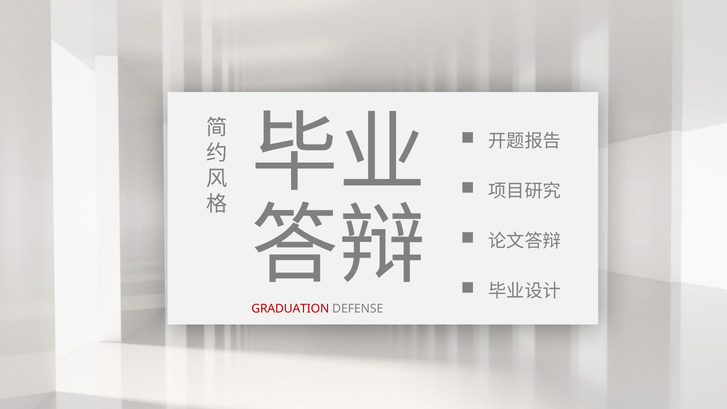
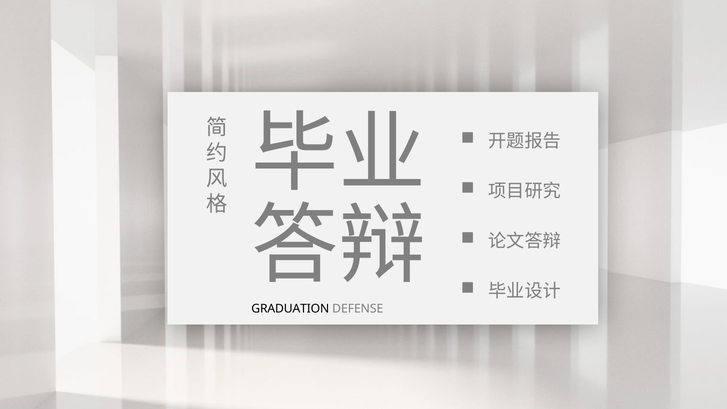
GRADUATION colour: red -> black
